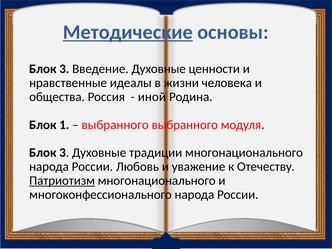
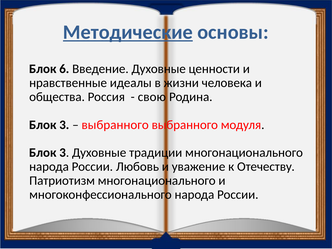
3 at (64, 69): 3 -> 6
иной: иной -> свою
1 at (64, 125): 1 -> 3
Патриотизм underline: present -> none
